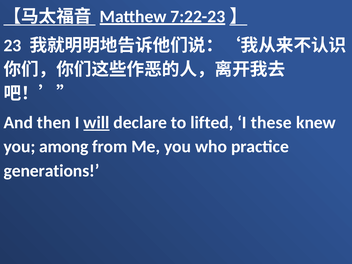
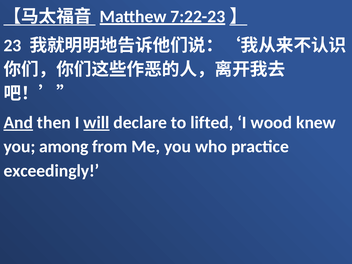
And underline: none -> present
these: these -> wood
generations: generations -> exceedingly
